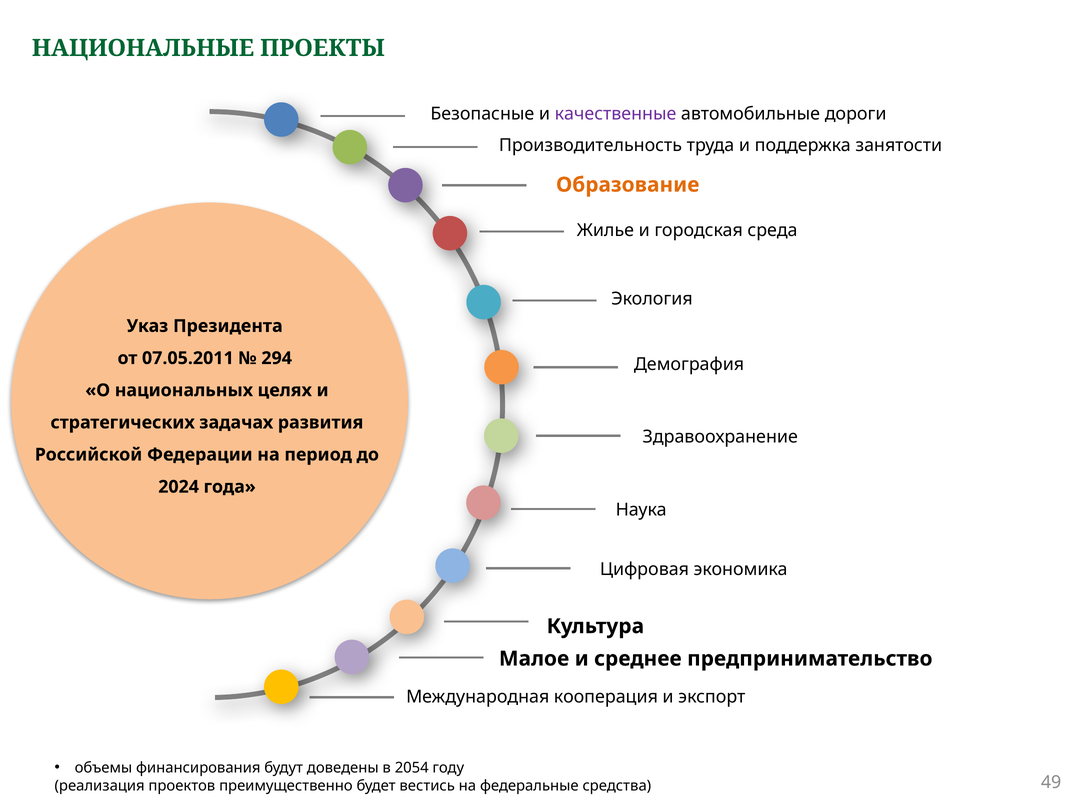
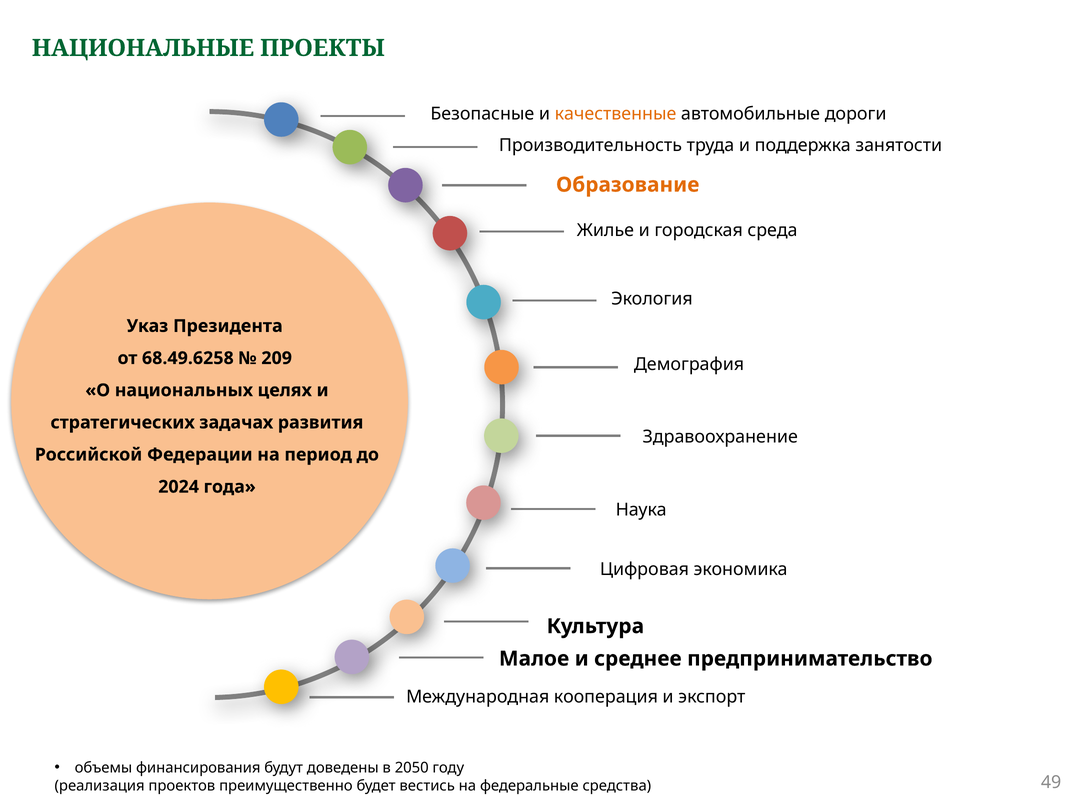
качественные colour: purple -> orange
07.05.2011: 07.05.2011 -> 68.49.6258
294: 294 -> 209
2054: 2054 -> 2050
